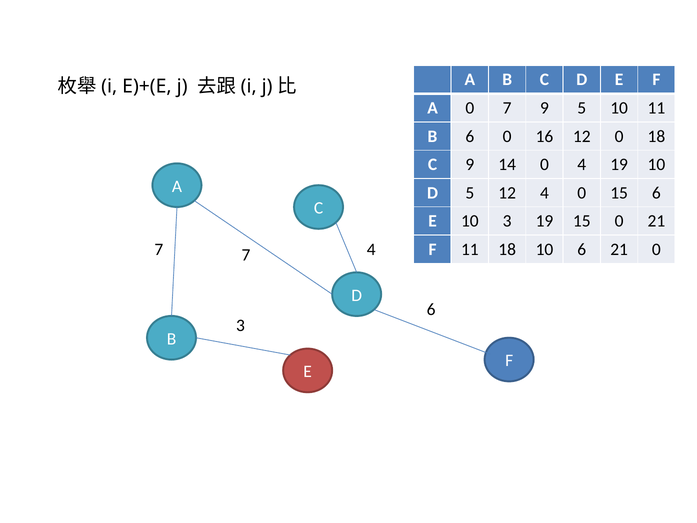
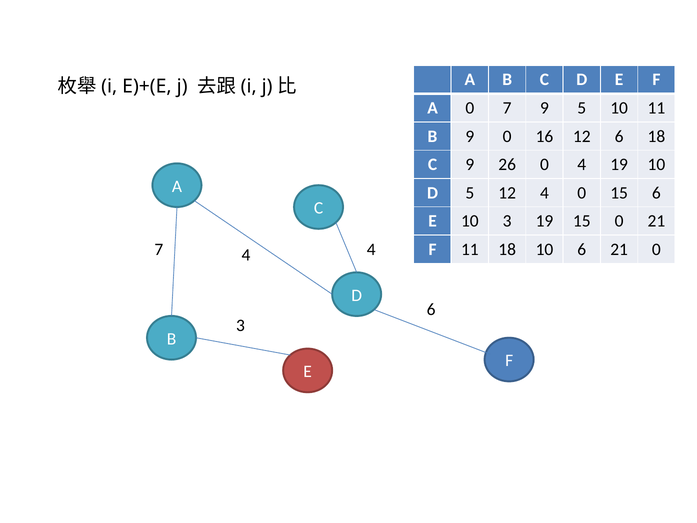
B 6: 6 -> 9
12 0: 0 -> 6
14: 14 -> 26
7 7: 7 -> 4
